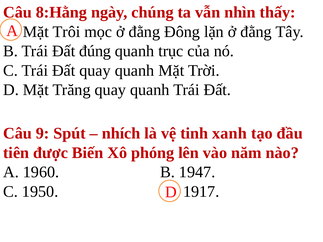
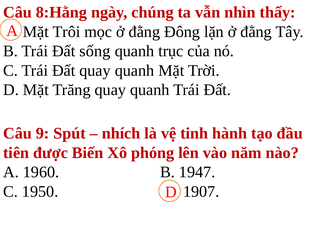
đúng: đúng -> sống
xanh: xanh -> hành
1917: 1917 -> 1907
